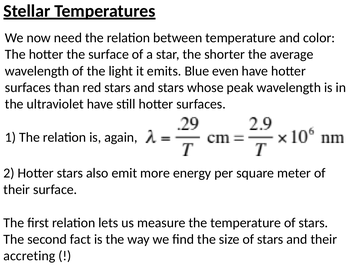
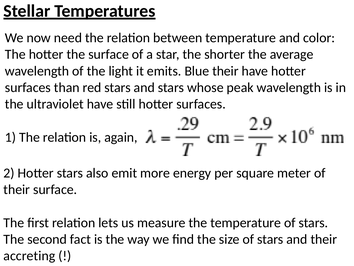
Blue even: even -> their
